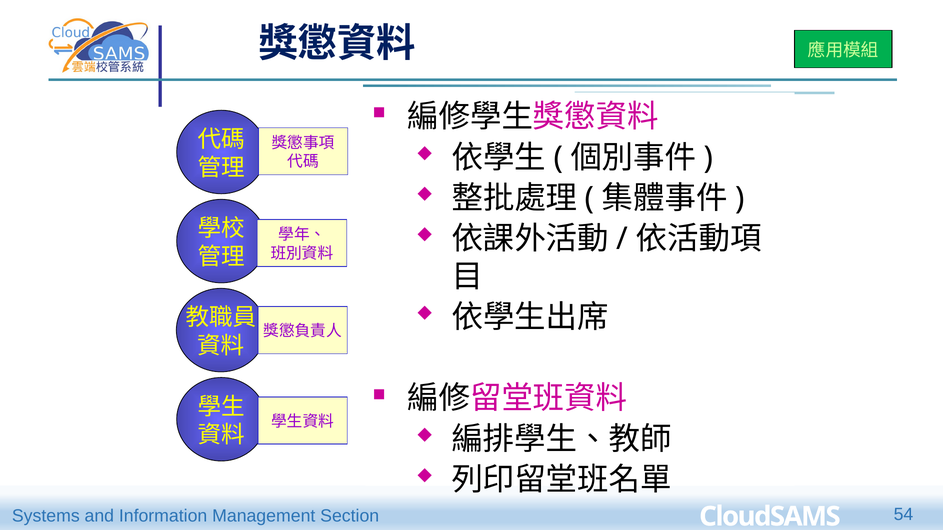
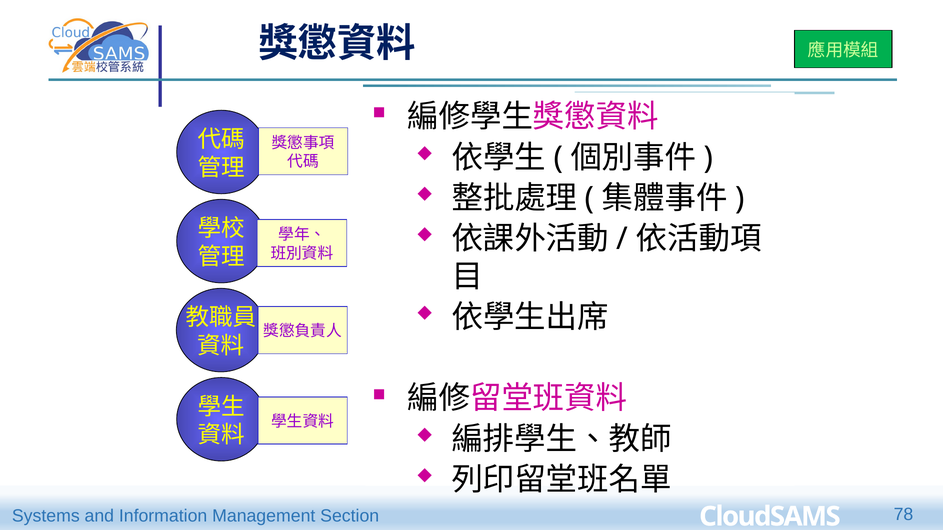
54: 54 -> 78
